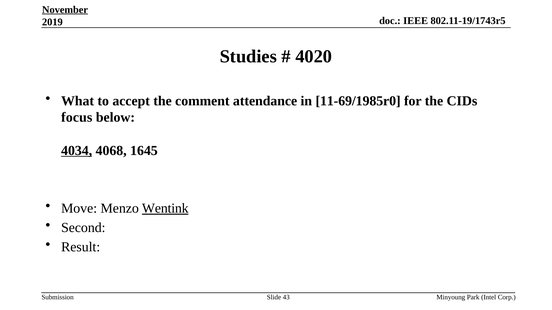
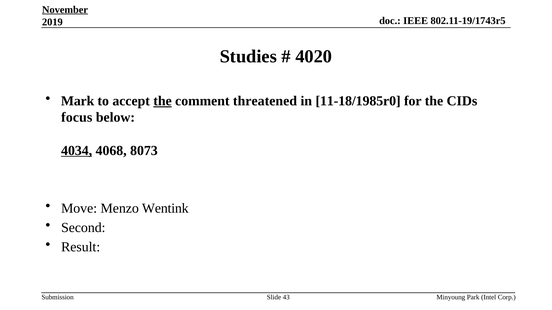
What: What -> Mark
the at (163, 101) underline: none -> present
attendance: attendance -> threatened
11-69/1985r0: 11-69/1985r0 -> 11-18/1985r0
1645: 1645 -> 8073
Wentink underline: present -> none
